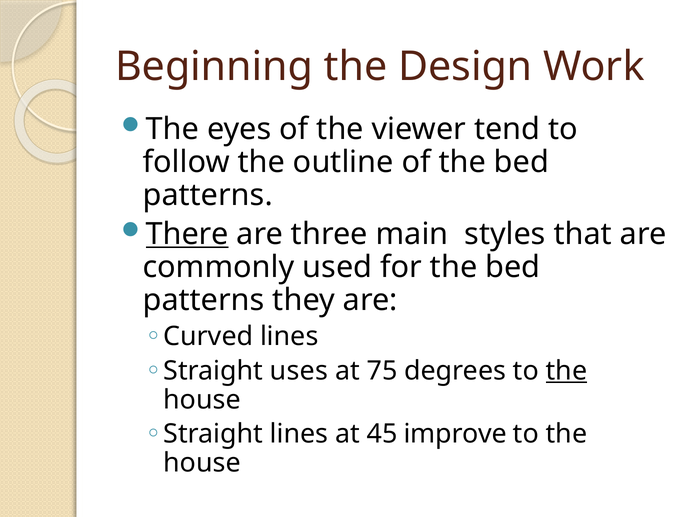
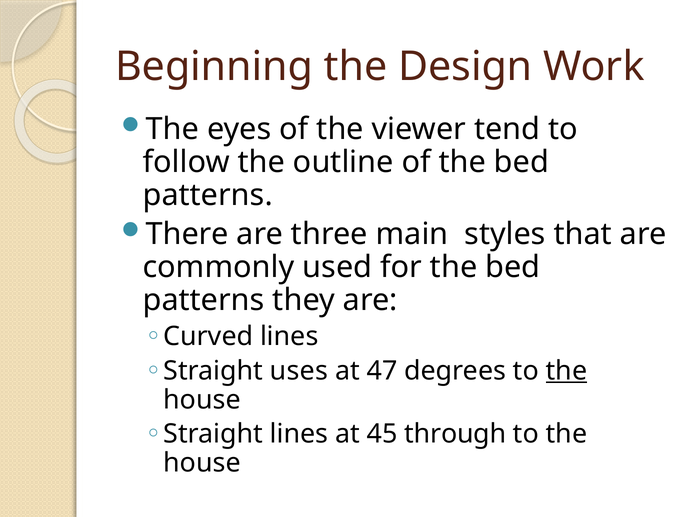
There underline: present -> none
75: 75 -> 47
improve: improve -> through
